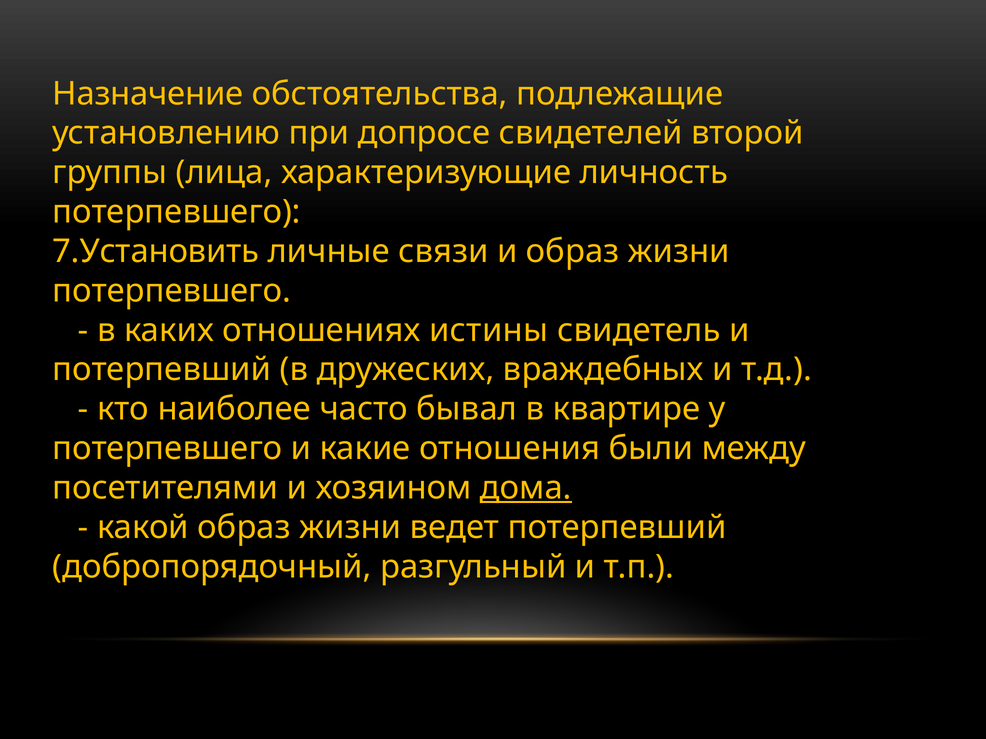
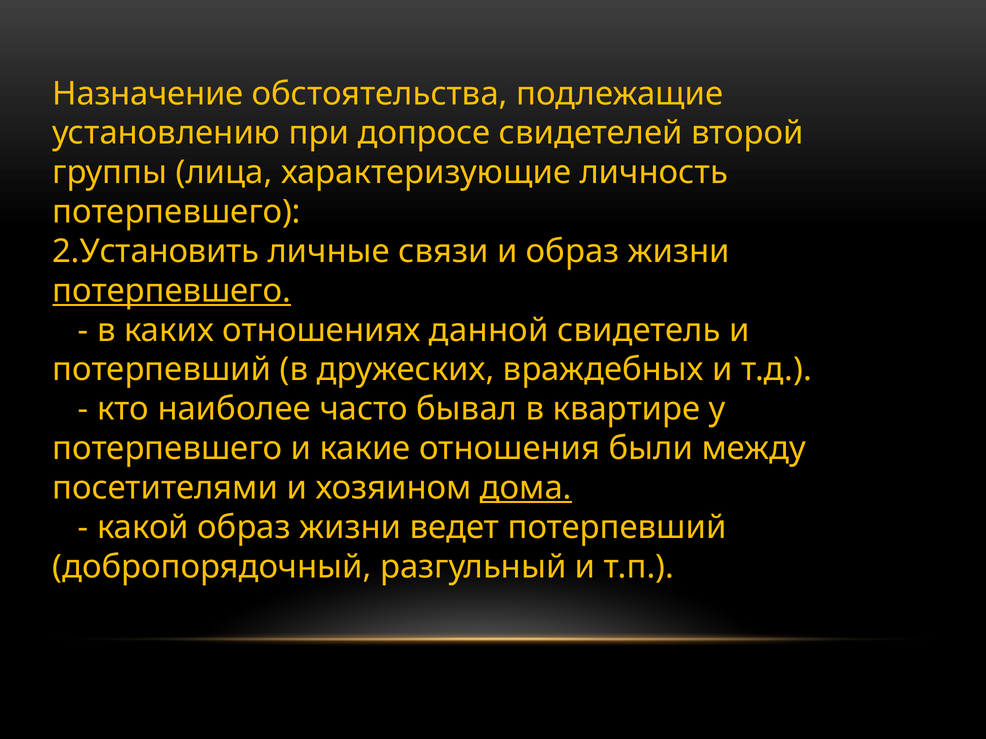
7.Установить: 7.Установить -> 2.Установить
потерпевшего at (172, 291) underline: none -> present
истины: истины -> данной
